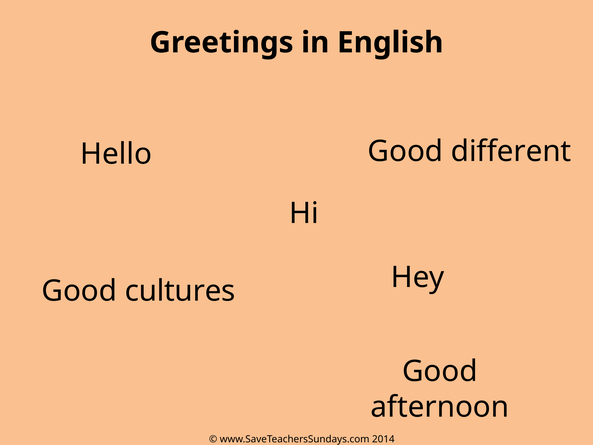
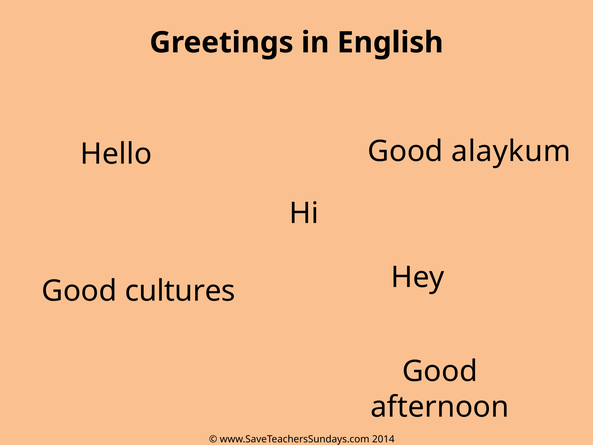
different: different -> alaykum
